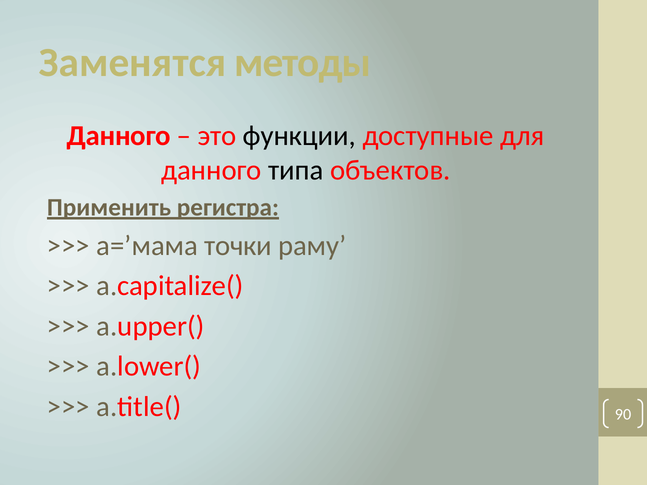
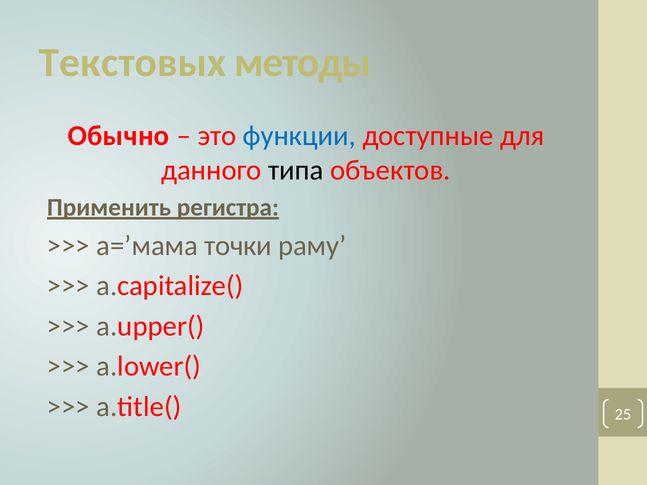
Заменятся: Заменятся -> Текстовых
Данного at (119, 136): Данного -> Обычно
функции colour: black -> blue
90: 90 -> 25
